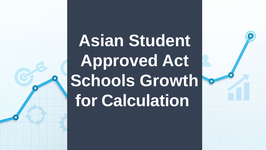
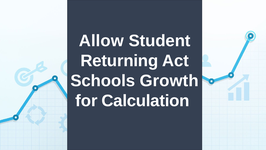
Asian: Asian -> Allow
Approved: Approved -> Returning
